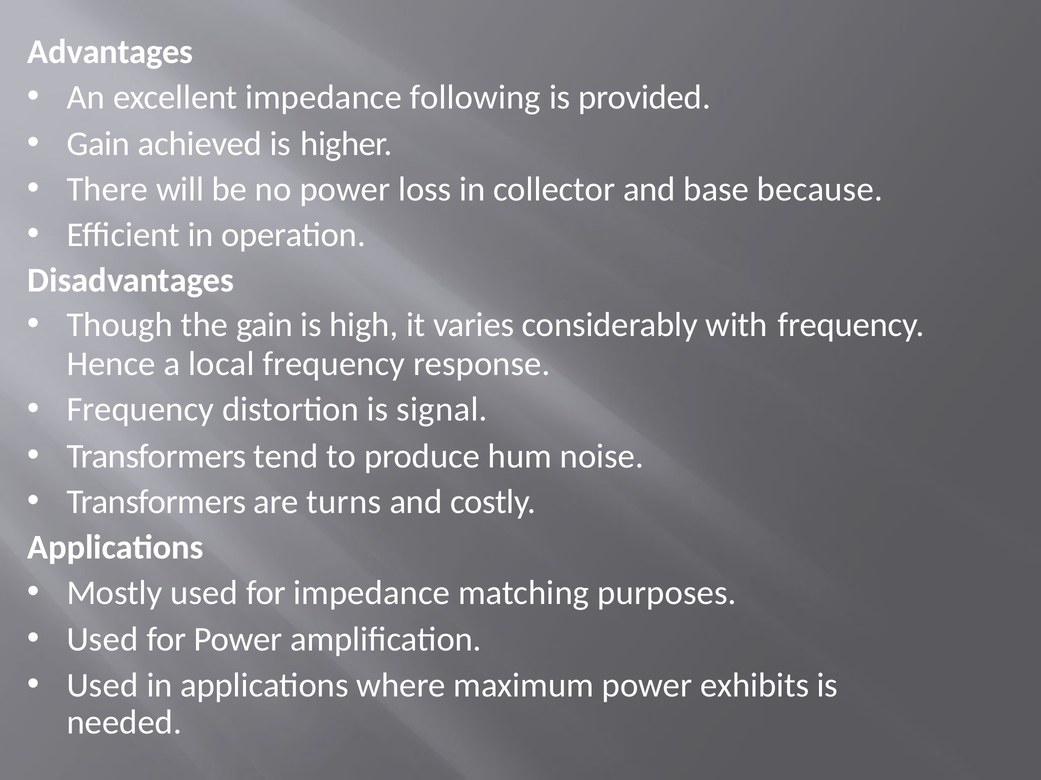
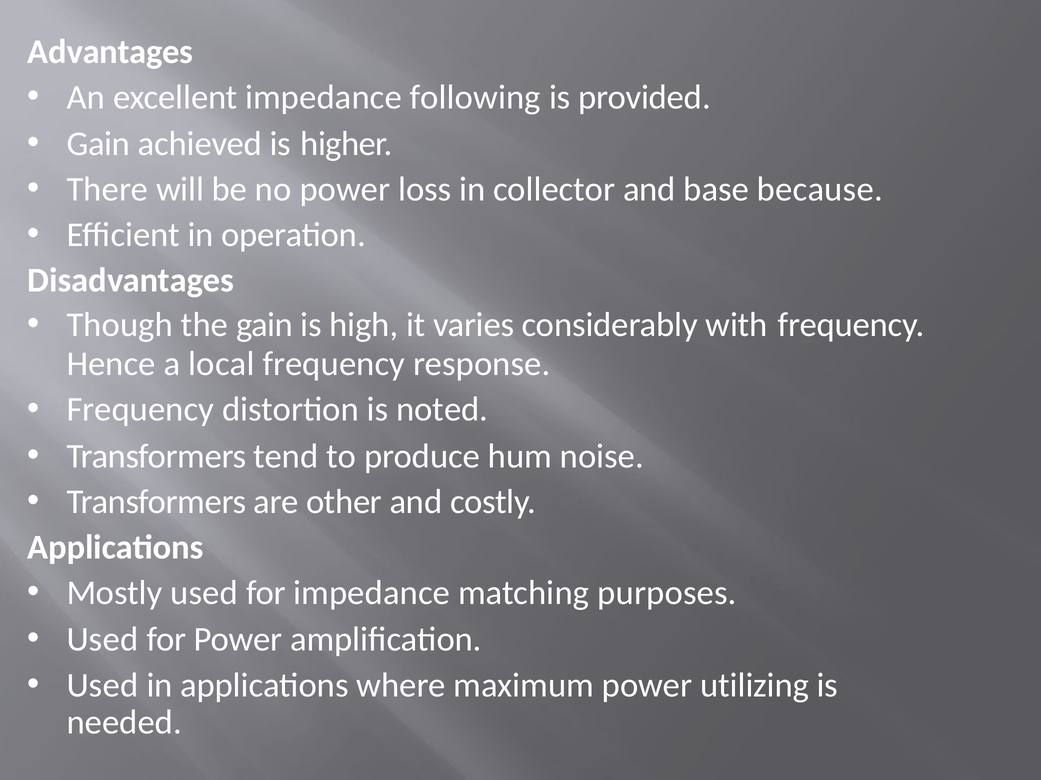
signal: signal -> noted
turns: turns -> other
exhibits: exhibits -> utilizing
